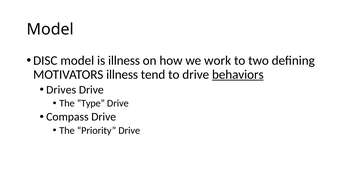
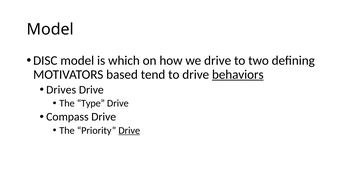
is illness: illness -> which
we work: work -> drive
MOTIVATORS illness: illness -> based
Drive at (129, 131) underline: none -> present
